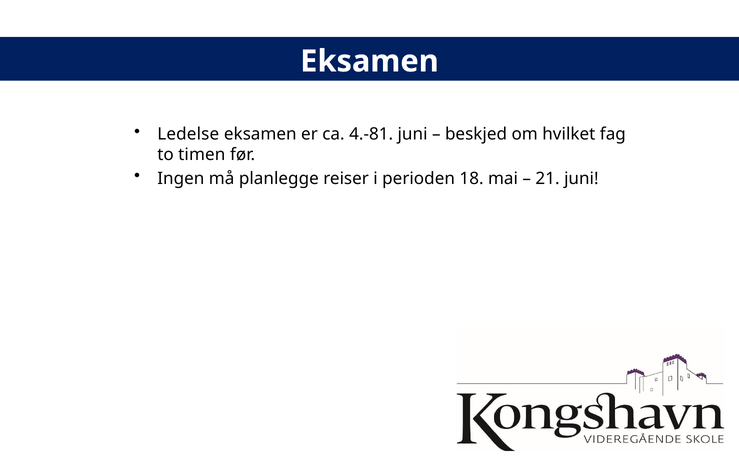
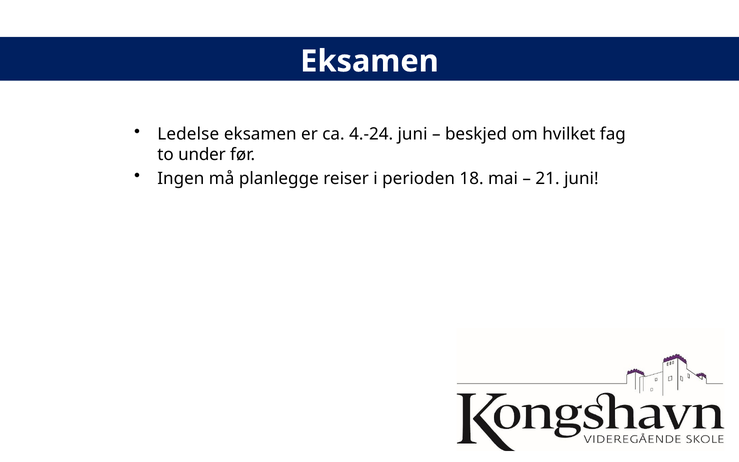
4.-81: 4.-81 -> 4.-24
timen: timen -> under
